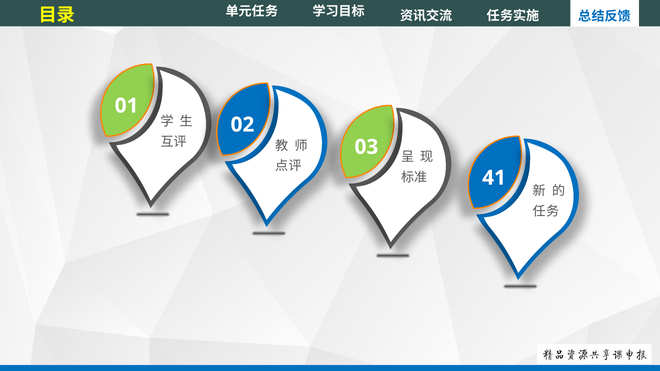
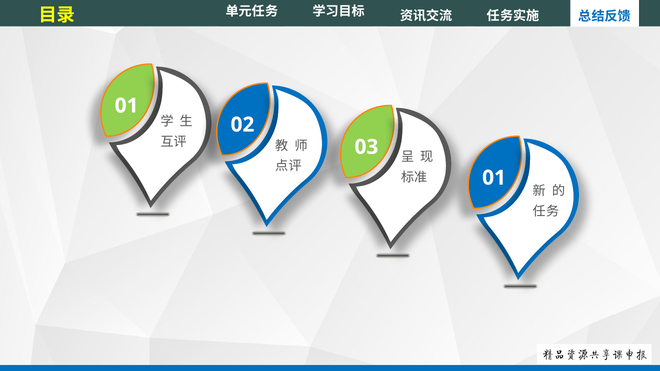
41 at (494, 178): 41 -> 01
